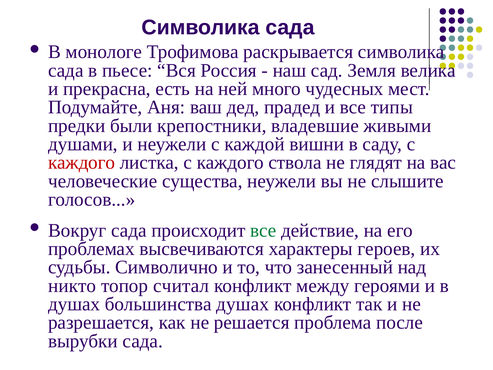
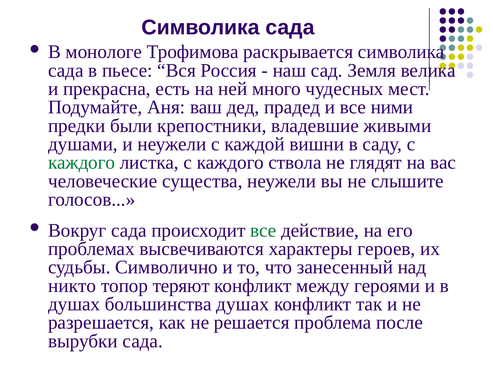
типы: типы -> ними
каждого at (82, 162) colour: red -> green
считал: считал -> теряют
